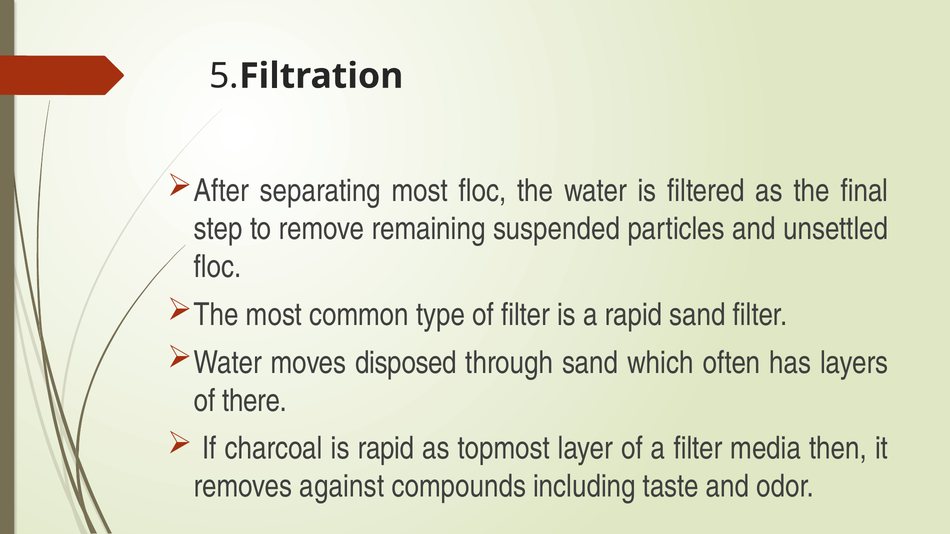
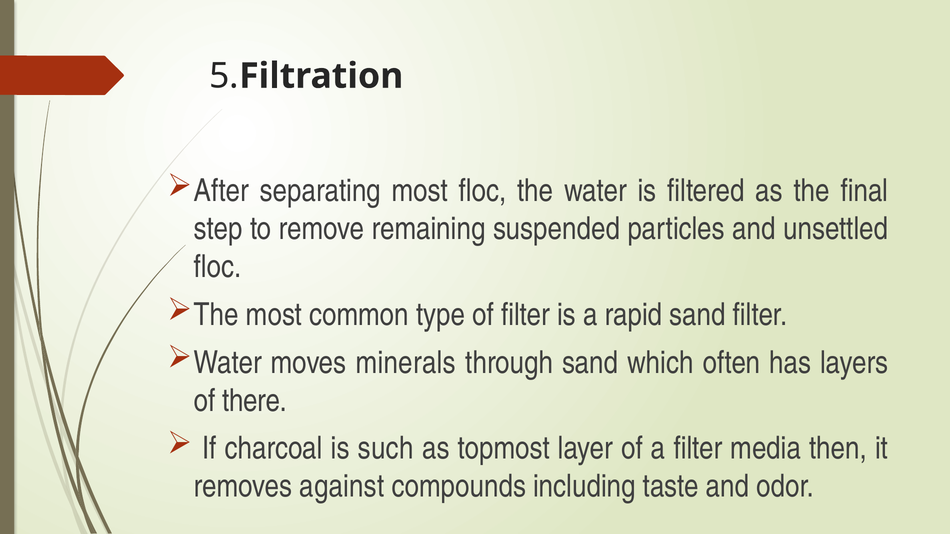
disposed: disposed -> minerals
is rapid: rapid -> such
